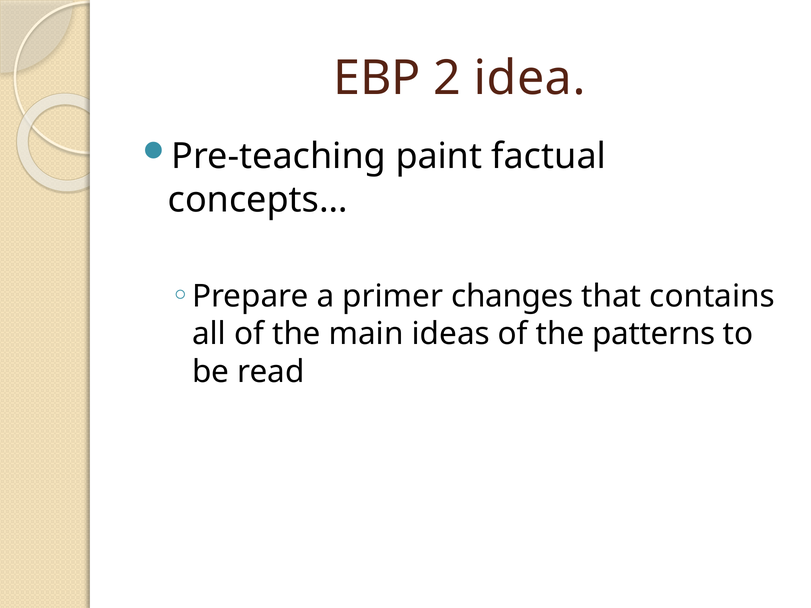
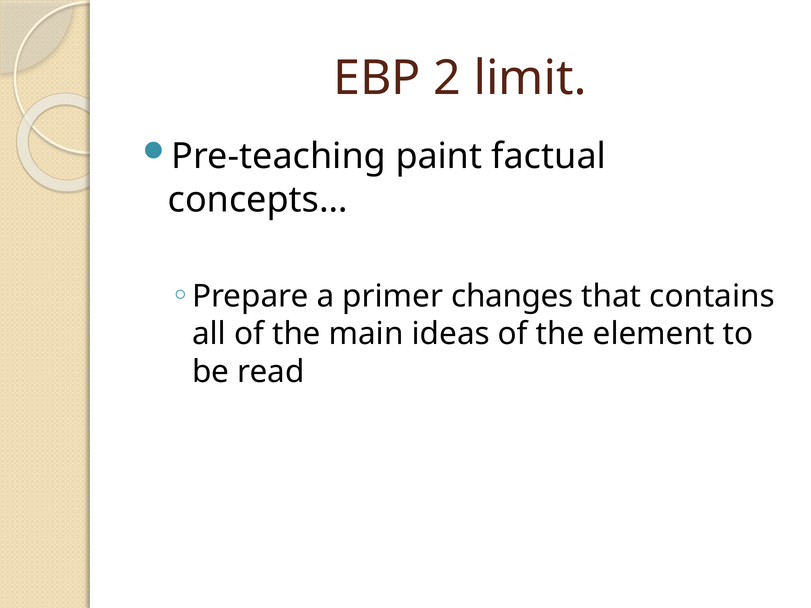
idea: idea -> limit
patterns: patterns -> element
